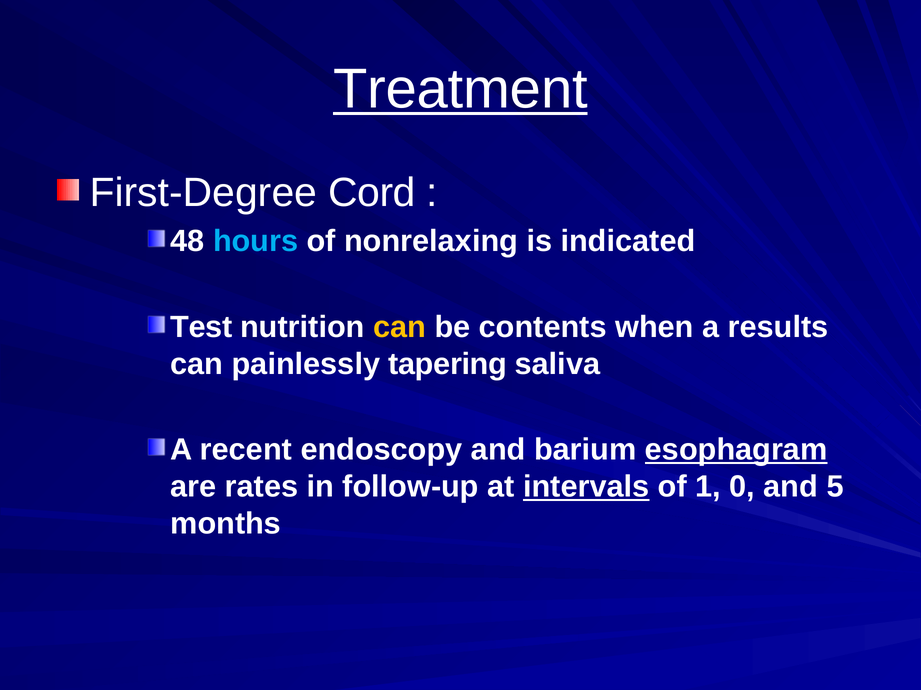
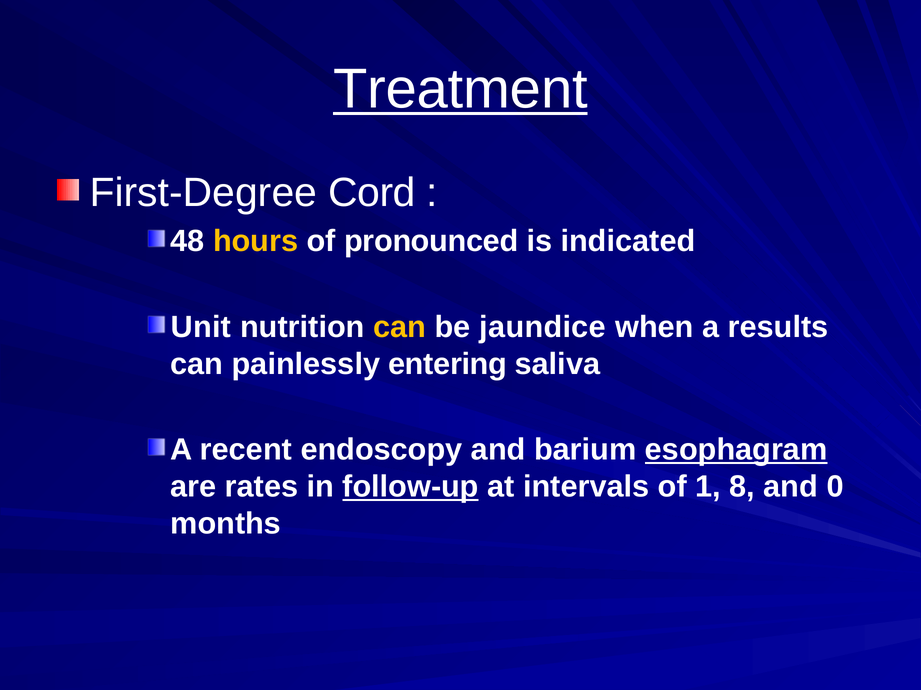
hours colour: light blue -> yellow
nonrelaxing: nonrelaxing -> pronounced
Test: Test -> Unit
contents: contents -> jaundice
tapering: tapering -> entering
follow-up underline: none -> present
intervals underline: present -> none
0: 0 -> 8
5: 5 -> 0
